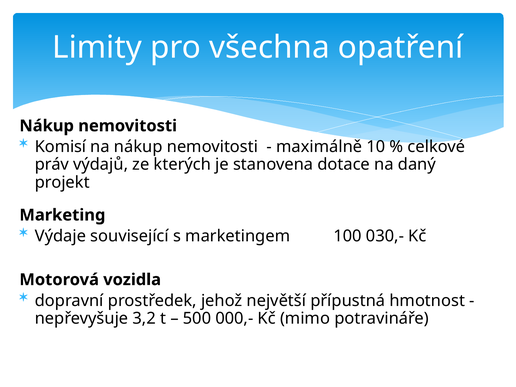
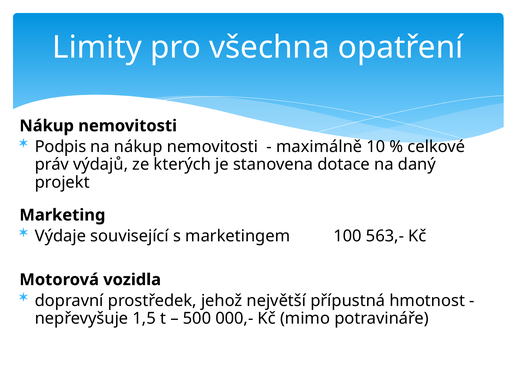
Komisí: Komisí -> Podpis
030,-: 030,- -> 563,-
3,2: 3,2 -> 1,5
